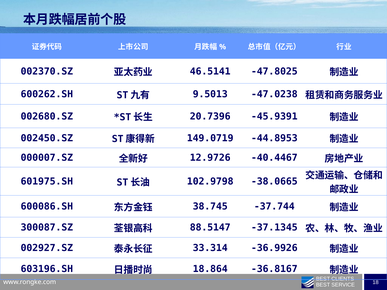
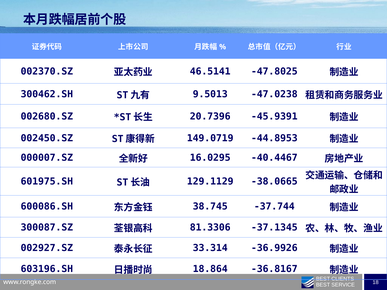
600262.SH: 600262.SH -> 300462.SH
12.9726: 12.9726 -> 16.0295
102.9798: 102.9798 -> 129.1129
88.5147: 88.5147 -> 81.3306
